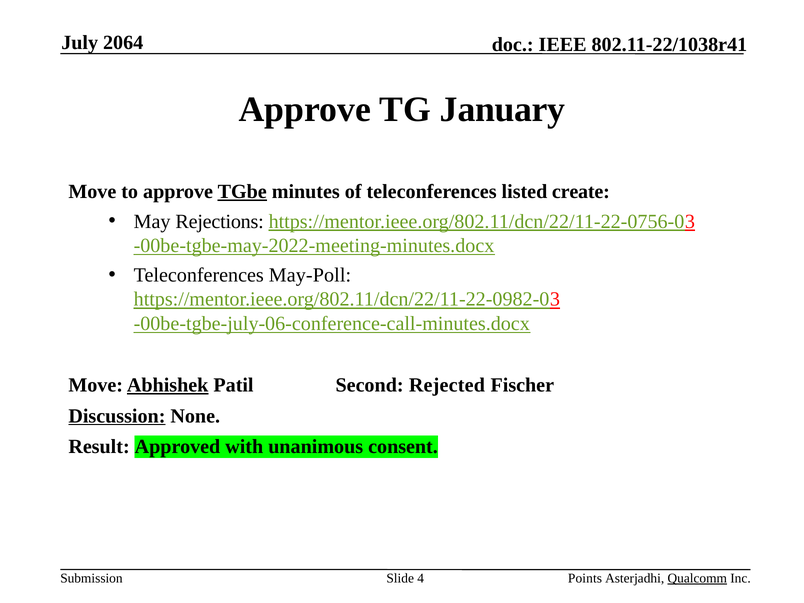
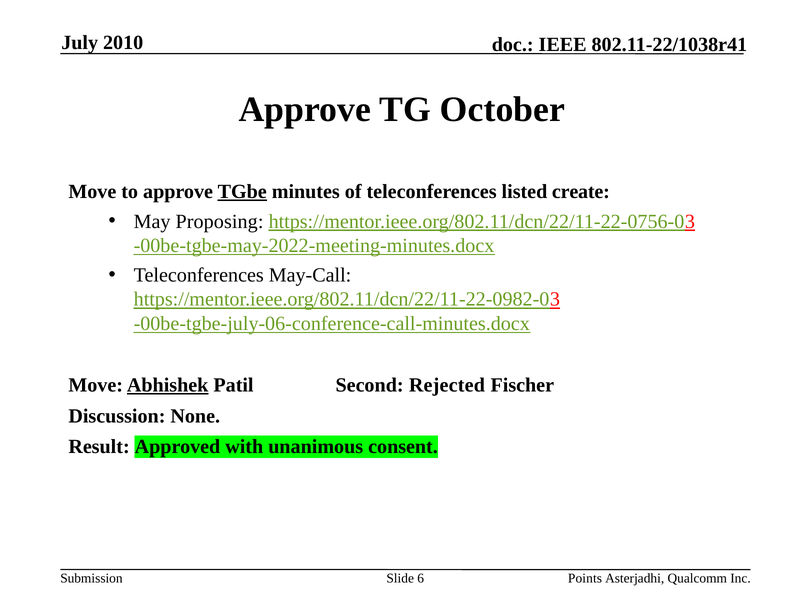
2064: 2064 -> 2010
January: January -> October
Rejections: Rejections -> Proposing
May-Poll: May-Poll -> May-Call
Discussion underline: present -> none
4: 4 -> 6
Qualcomm underline: present -> none
